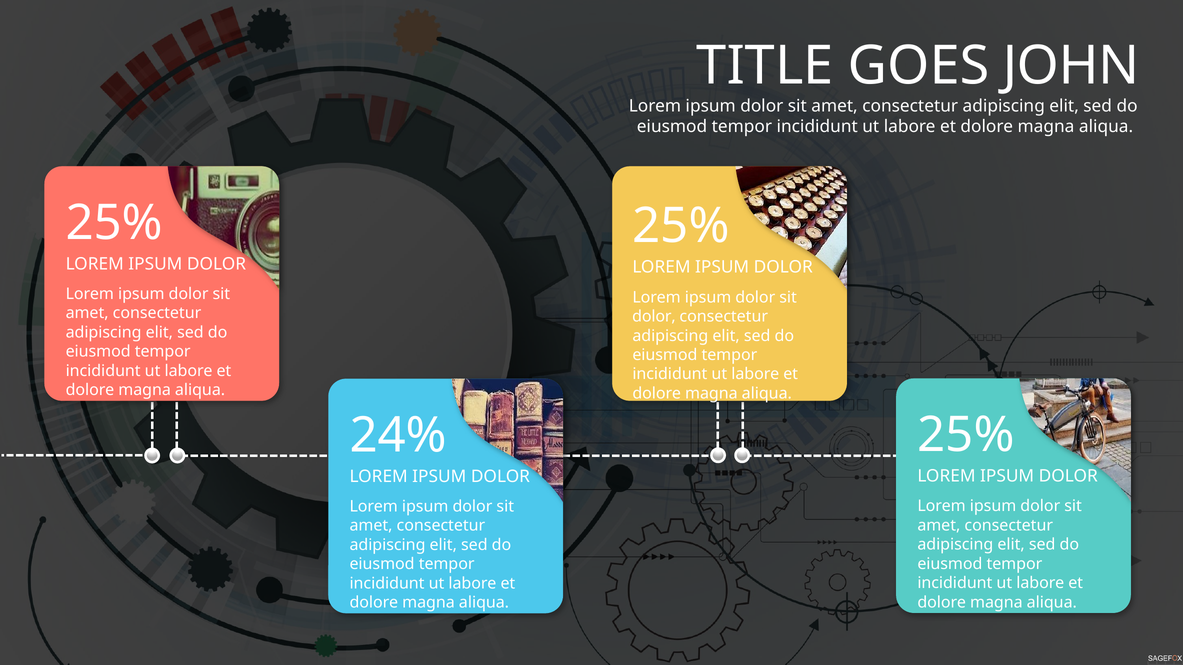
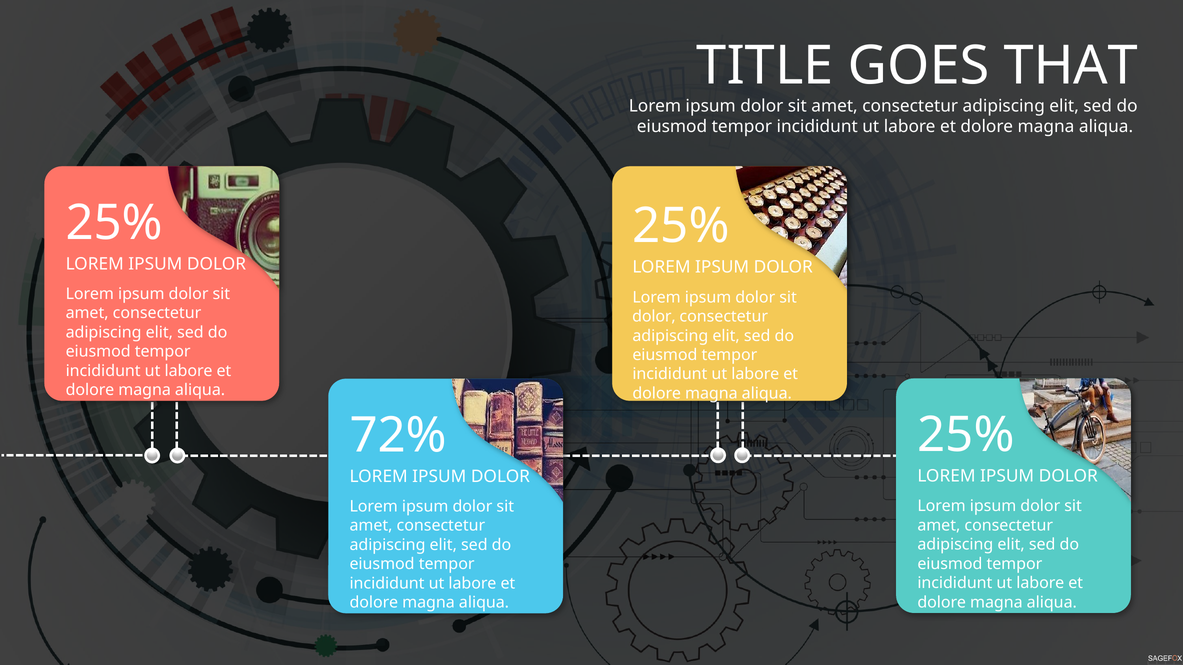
JOHN: JOHN -> THAT
24%: 24% -> 72%
